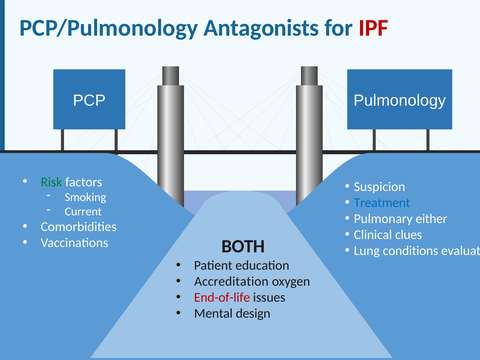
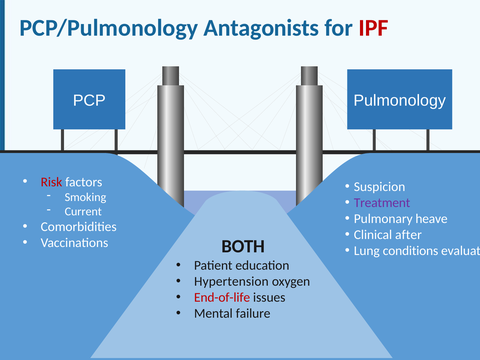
Risk colour: green -> red
Treatment colour: blue -> purple
either: either -> heave
clues: clues -> after
Accreditation: Accreditation -> Hypertension
design: design -> failure
